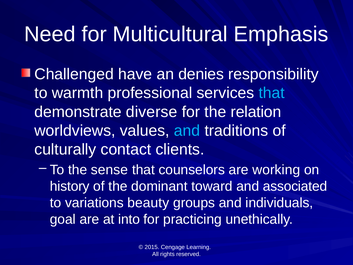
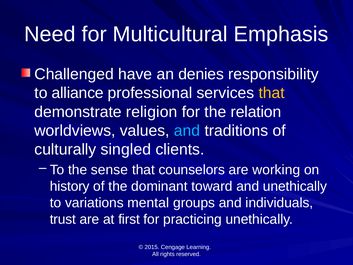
warmth: warmth -> alliance
that at (272, 93) colour: light blue -> yellow
diverse: diverse -> religion
contact: contact -> singled
and associated: associated -> unethically
beauty: beauty -> mental
goal: goal -> trust
into: into -> first
